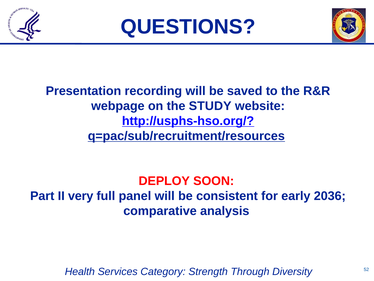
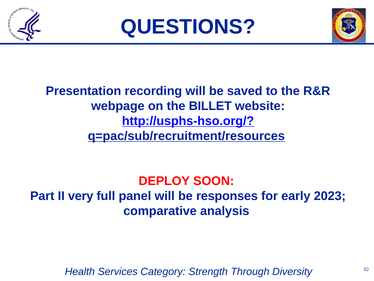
STUDY: STUDY -> BILLET
consistent: consistent -> responses
2036: 2036 -> 2023
